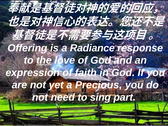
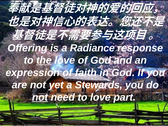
Precious: Precious -> Stewards
not at (40, 97) underline: none -> present
to sing: sing -> love
